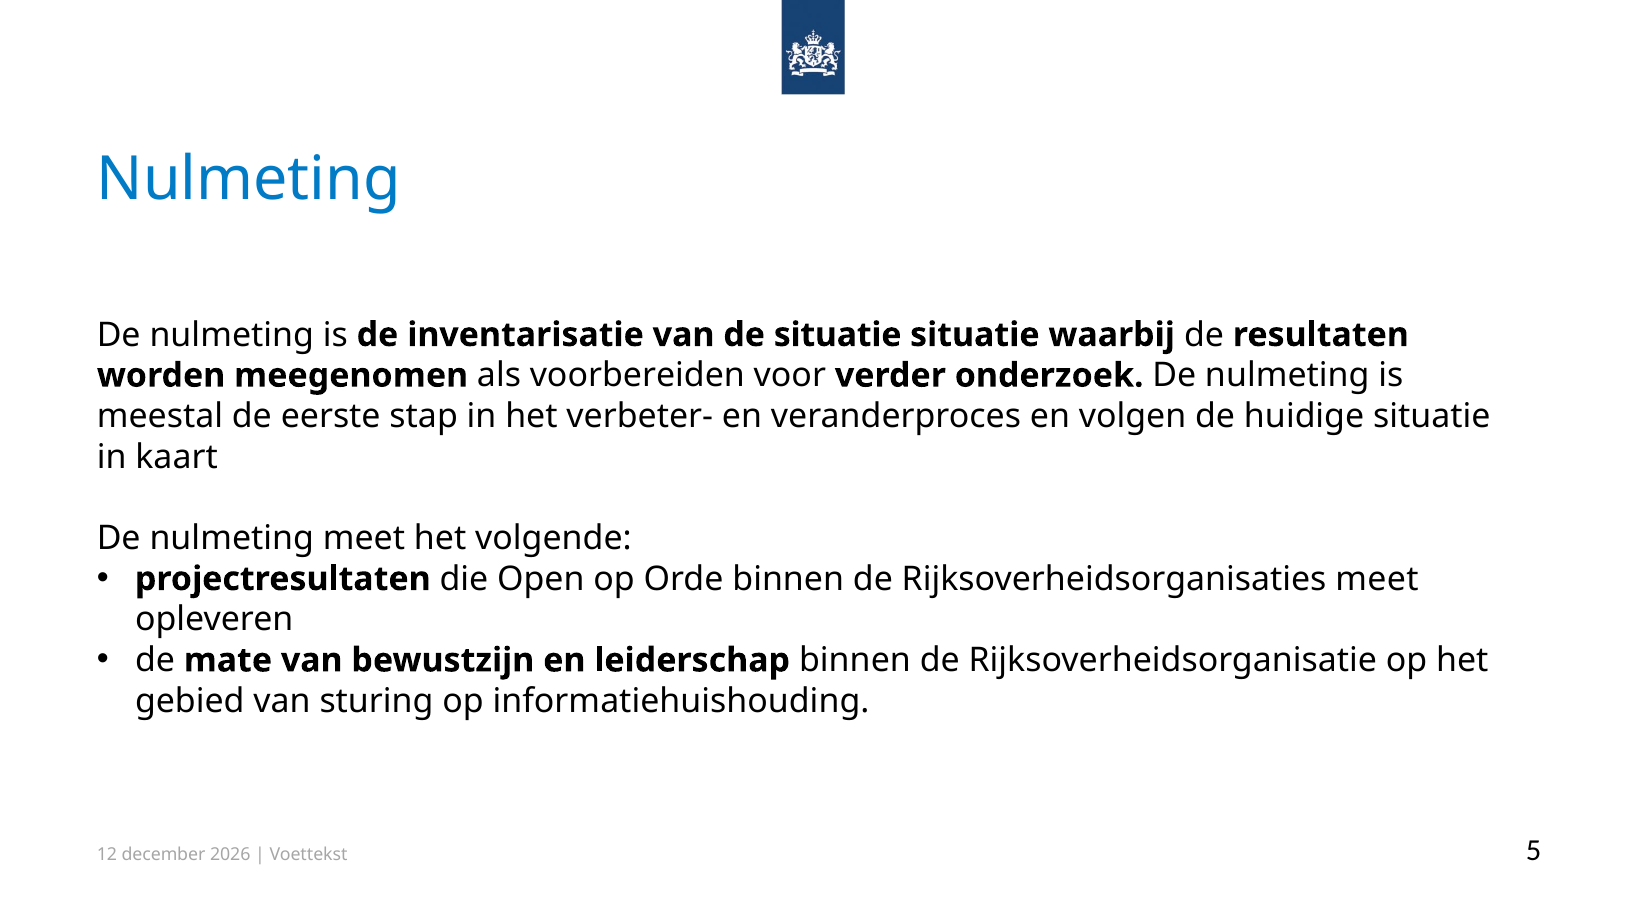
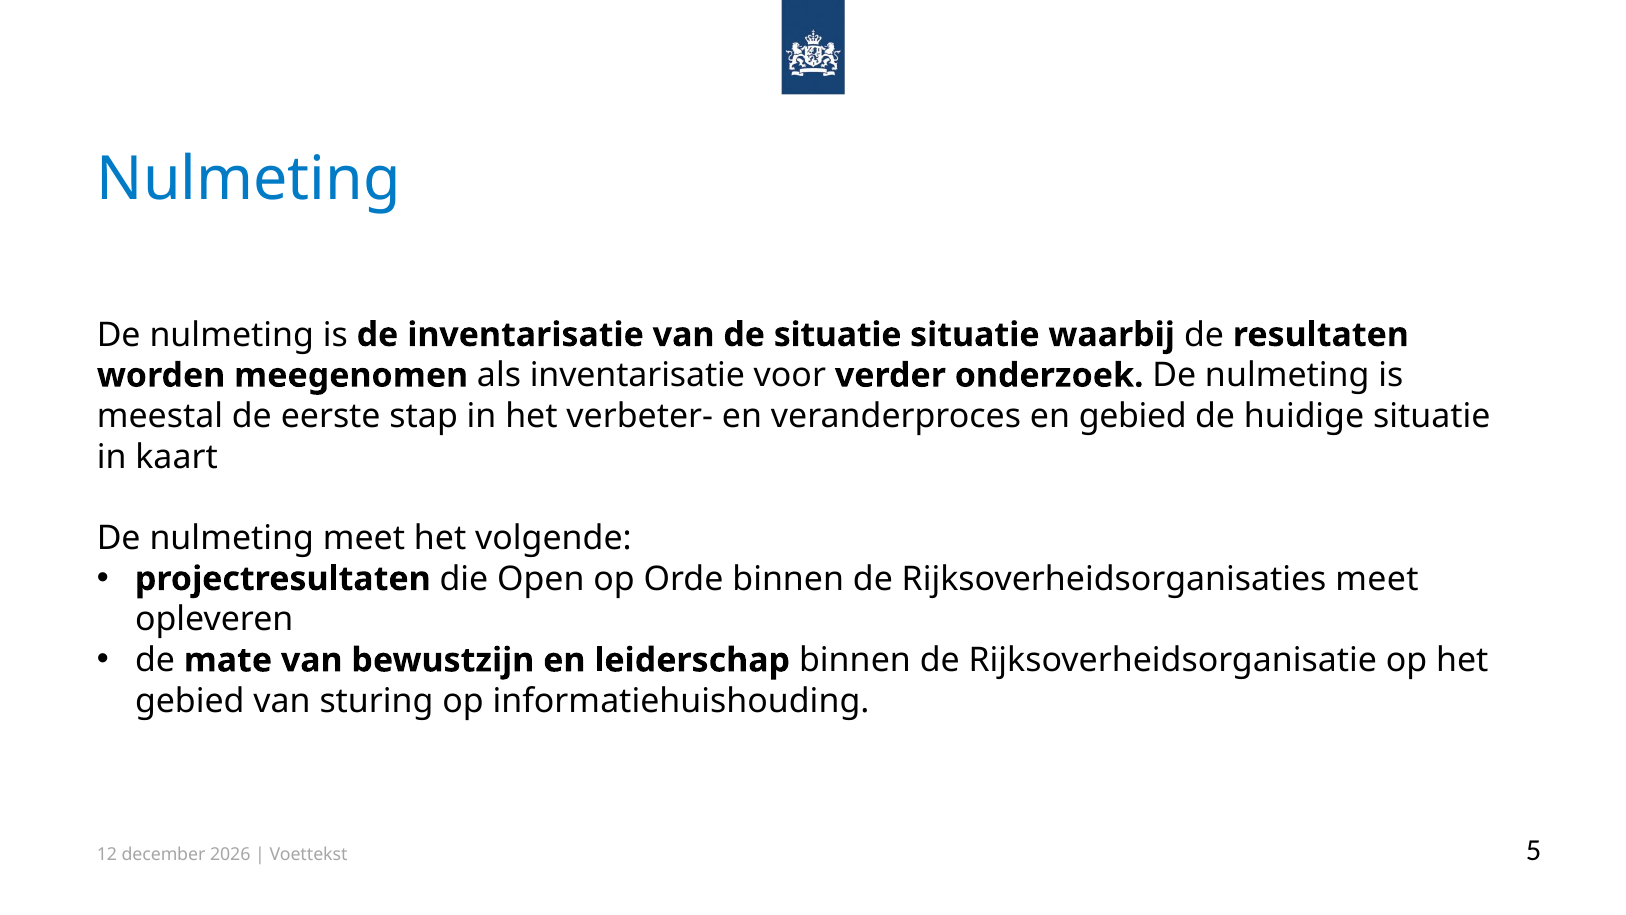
als voorbereiden: voorbereiden -> inventarisatie
en volgen: volgen -> gebied
